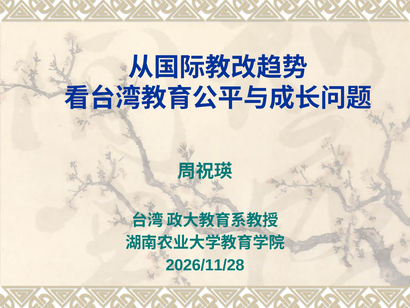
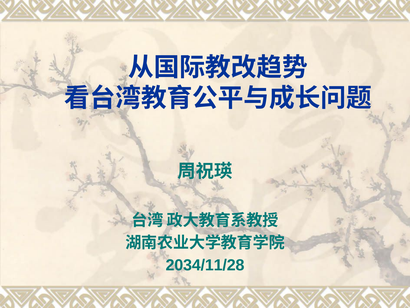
2026/11/28: 2026/11/28 -> 2034/11/28
